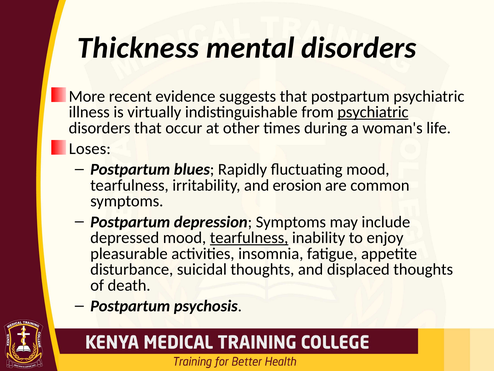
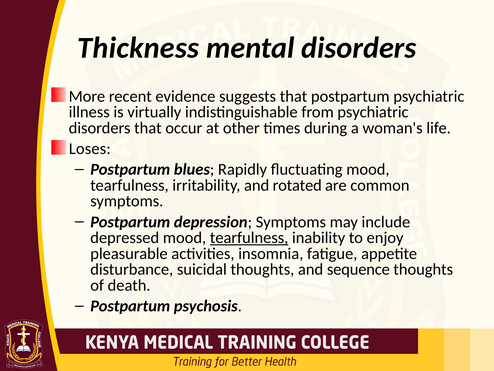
psychiatric at (373, 112) underline: present -> none
erosion: erosion -> rotated
displaced: displaced -> sequence
